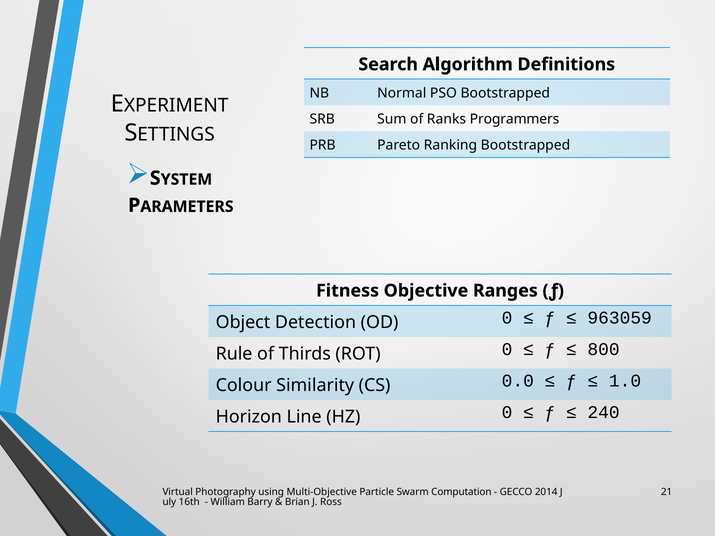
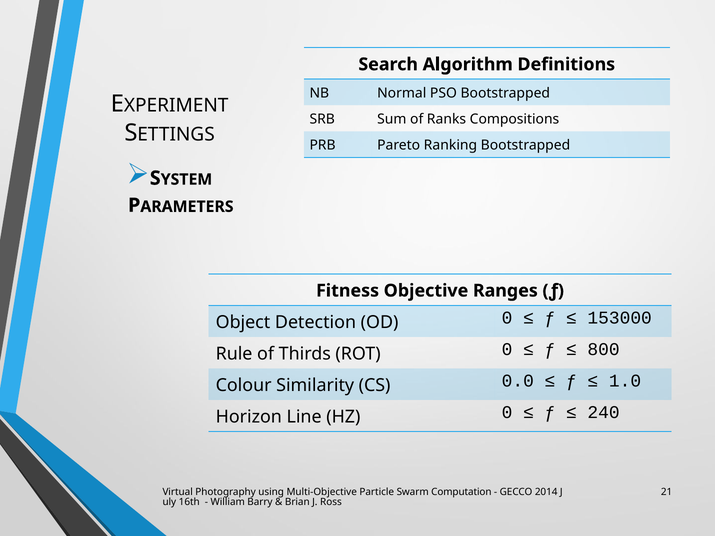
Programmers: Programmers -> Compositions
963059: 963059 -> 153000
